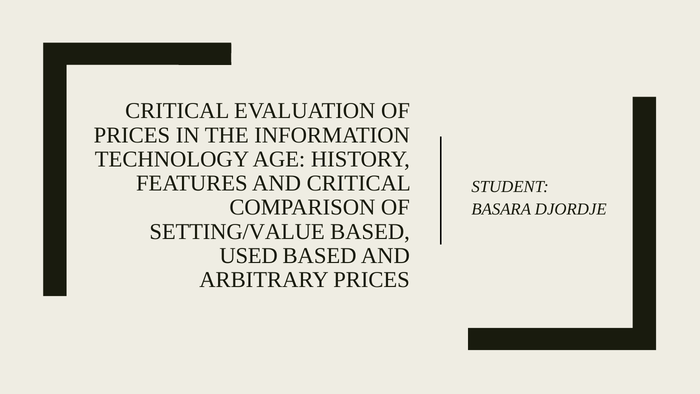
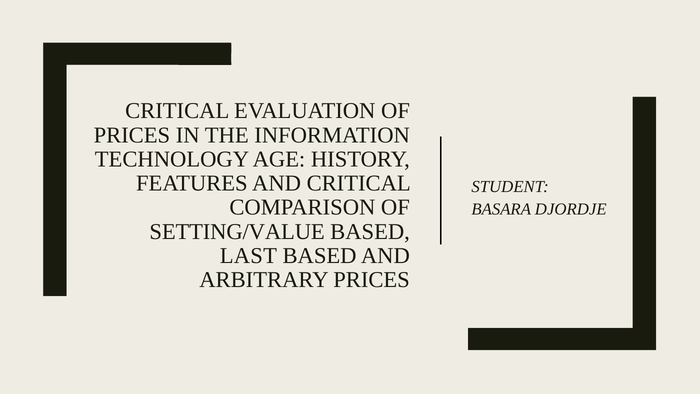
USED: USED -> LAST
